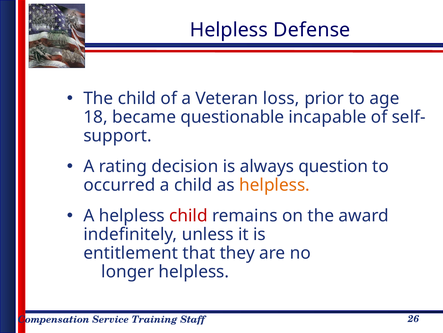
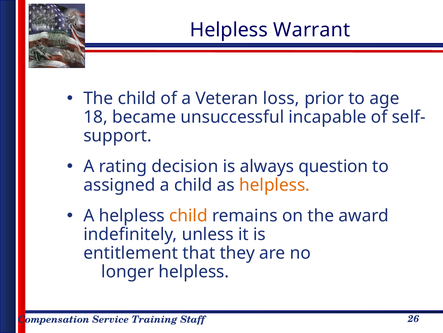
Defense: Defense -> Warrant
questionable: questionable -> unsuccessful
occurred: occurred -> assigned
child at (188, 215) colour: red -> orange
